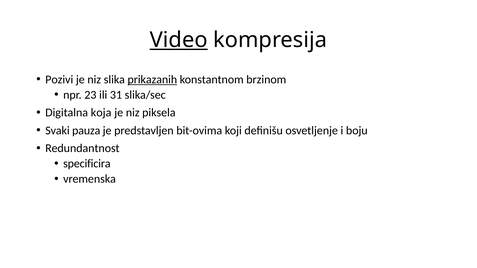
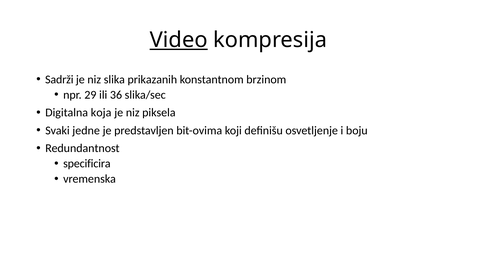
Pozivi: Pozivi -> Sadrži
prikazanih underline: present -> none
23: 23 -> 29
31: 31 -> 36
pauza: pauza -> jedne
